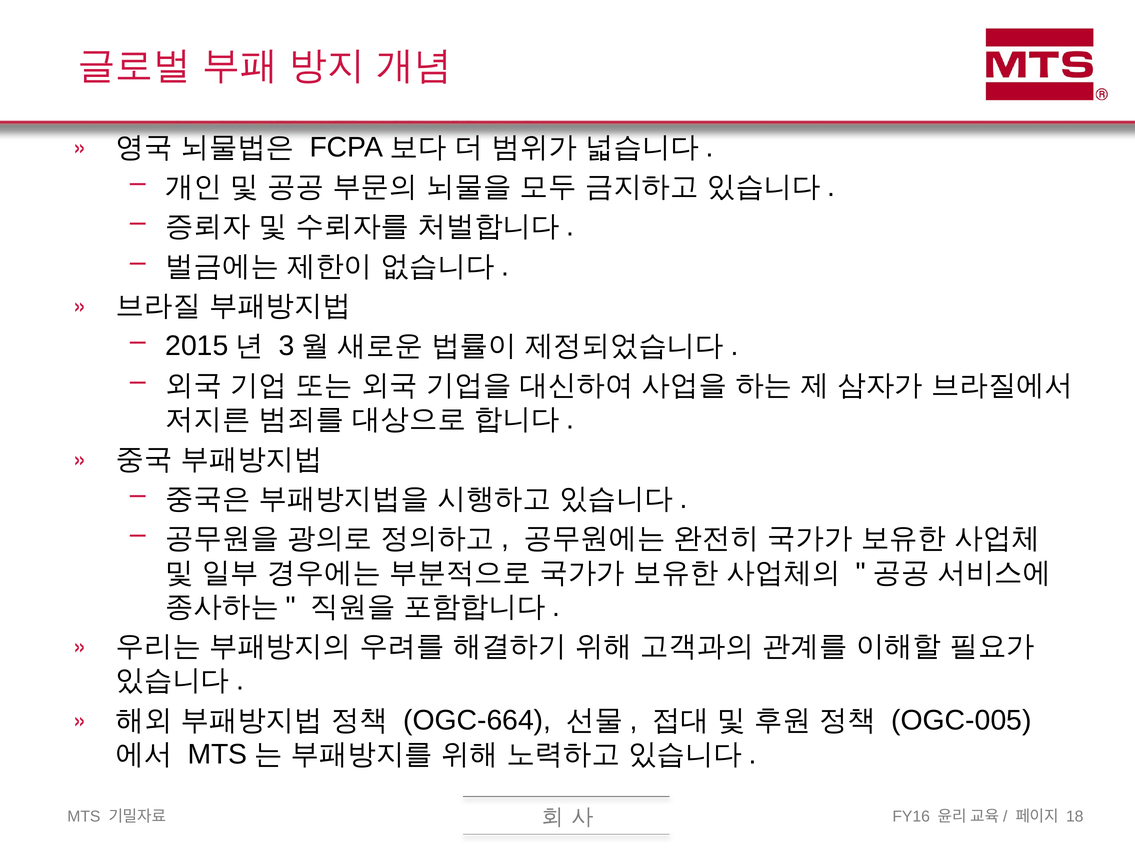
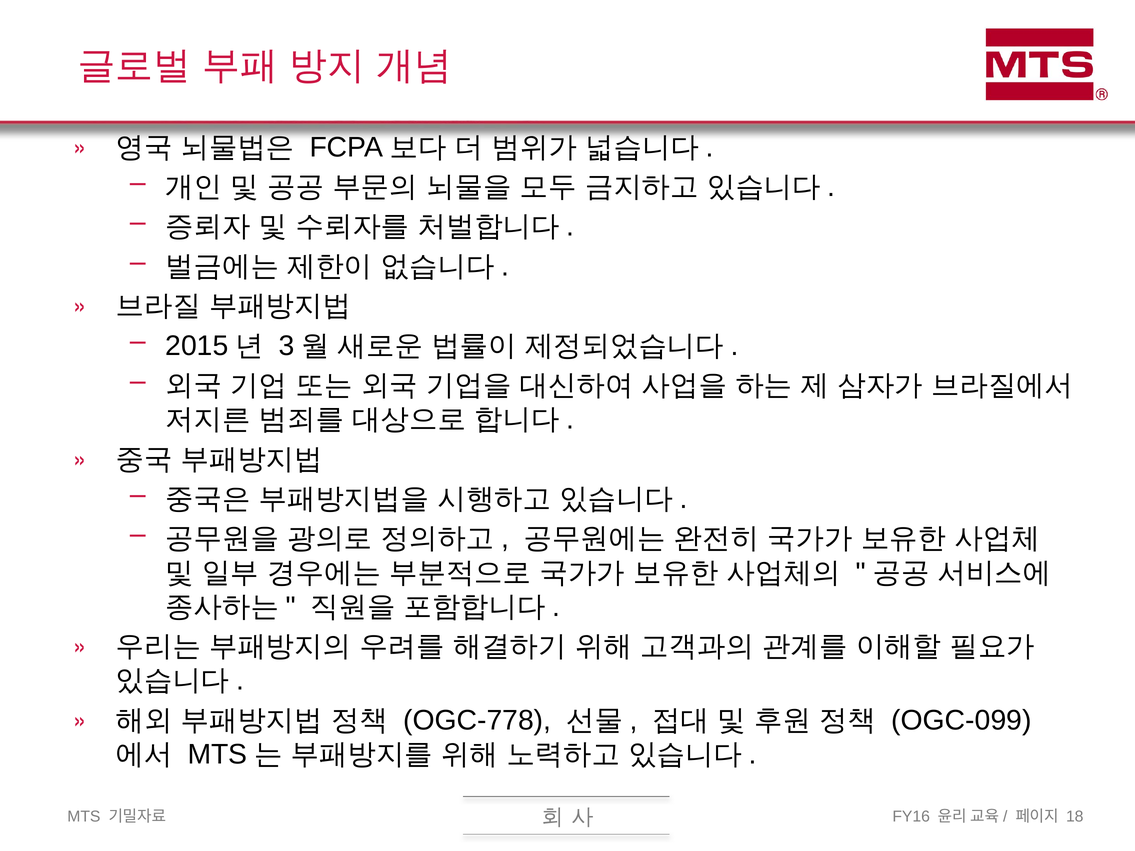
OGC-664: OGC-664 -> OGC-778
OGC-005: OGC-005 -> OGC-099
